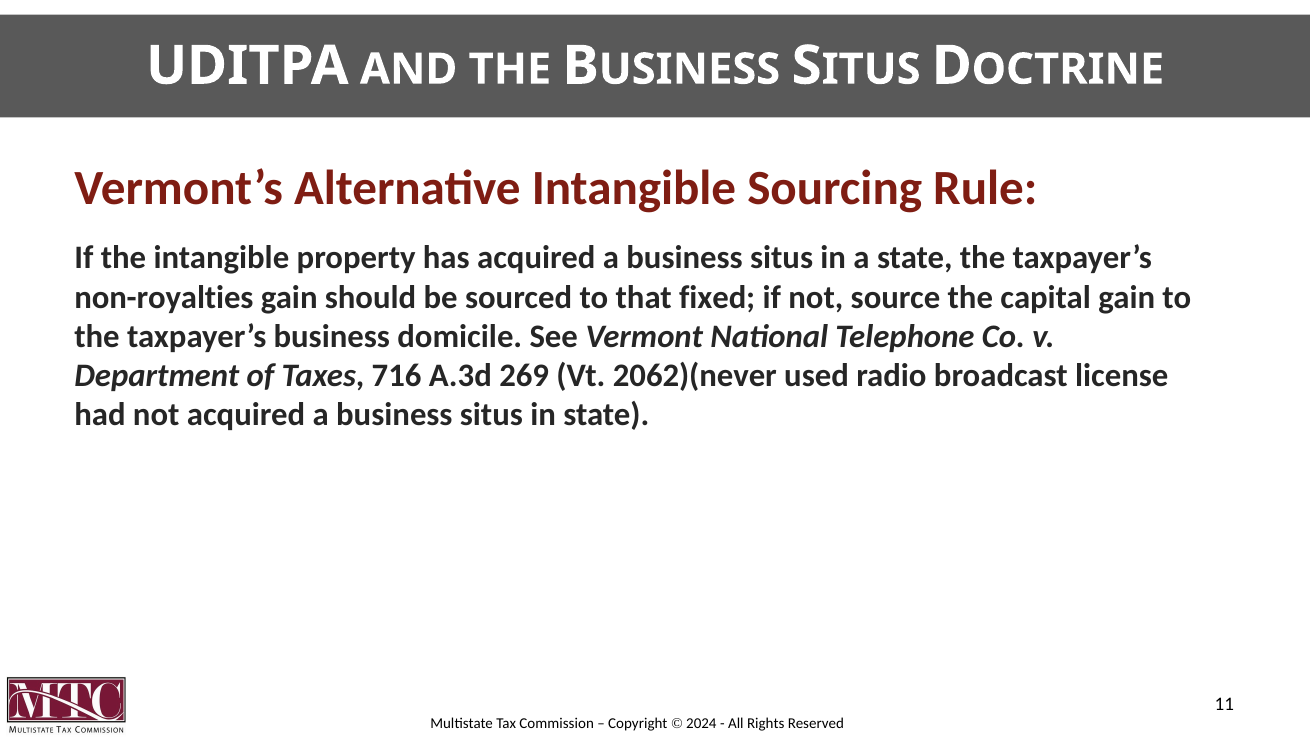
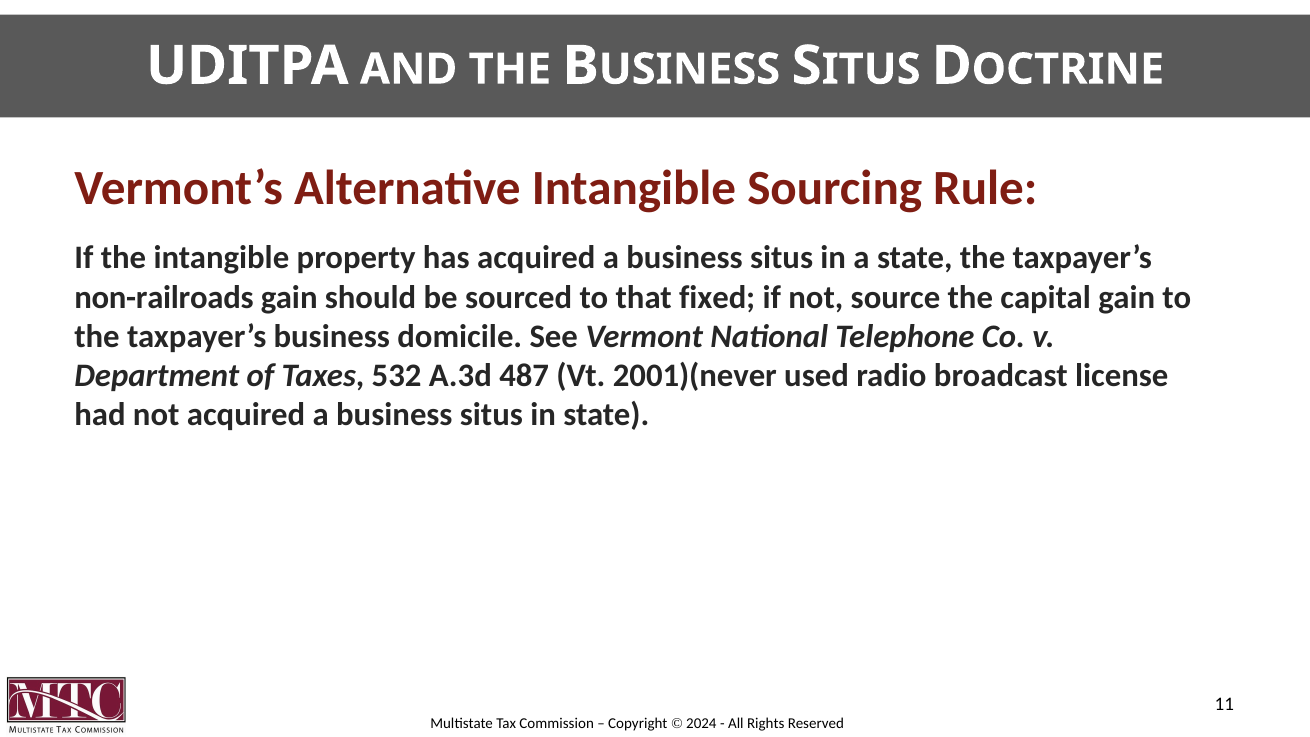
non-royalties: non-royalties -> non-railroads
716: 716 -> 532
269: 269 -> 487
2062)(never: 2062)(never -> 2001)(never
